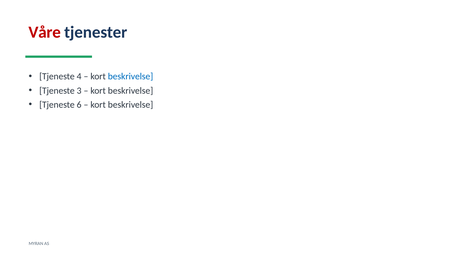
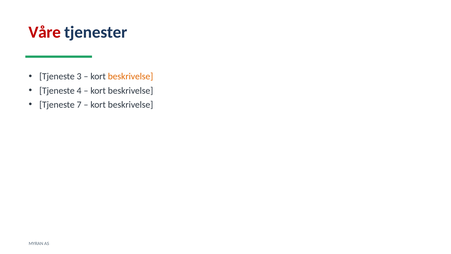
4: 4 -> 3
beskrivelse at (131, 76) colour: blue -> orange
3: 3 -> 4
6: 6 -> 7
